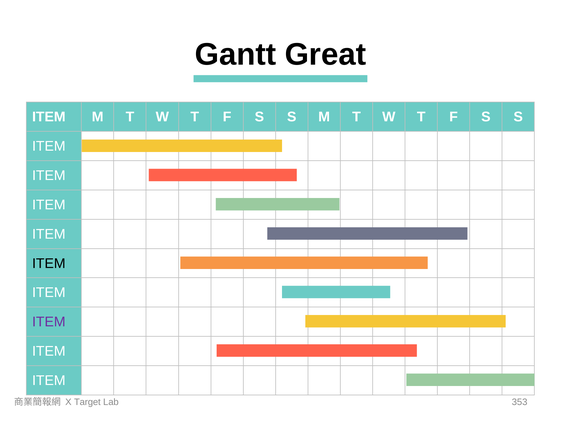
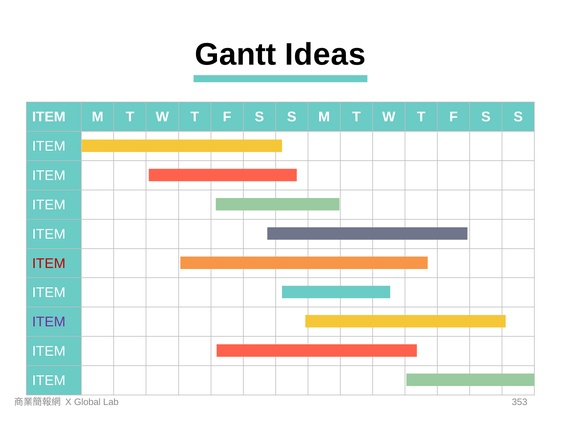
Great: Great -> Ideas
ITEM at (49, 263) colour: black -> red
Target: Target -> Global
